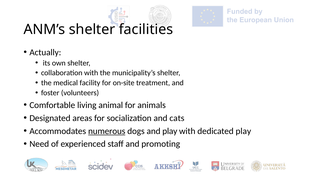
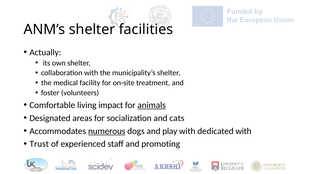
animal: animal -> impact
animals underline: none -> present
dedicated play: play -> with
Need: Need -> Trust
